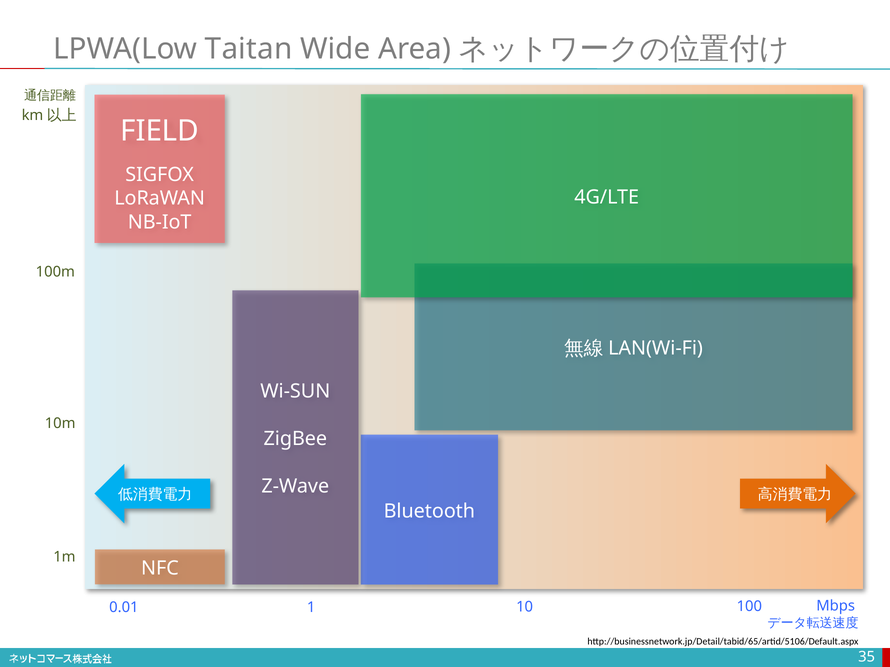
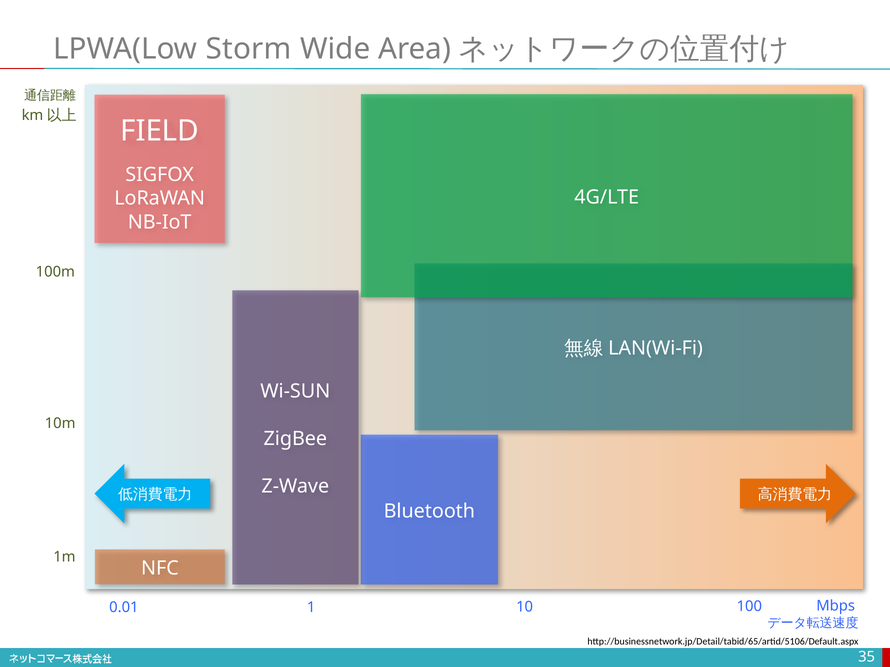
Taitan: Taitan -> Storm
